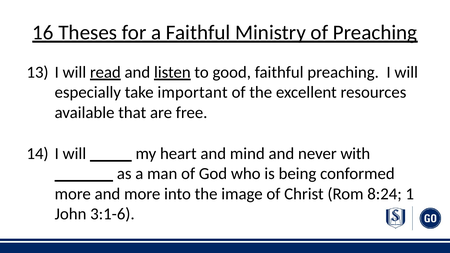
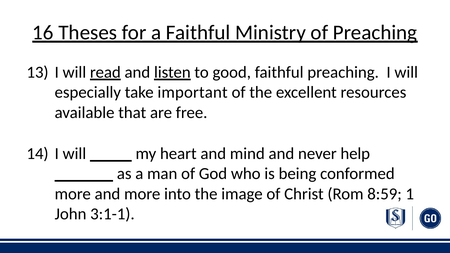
with: with -> help
8:24: 8:24 -> 8:59
3:1-6: 3:1-6 -> 3:1-1
